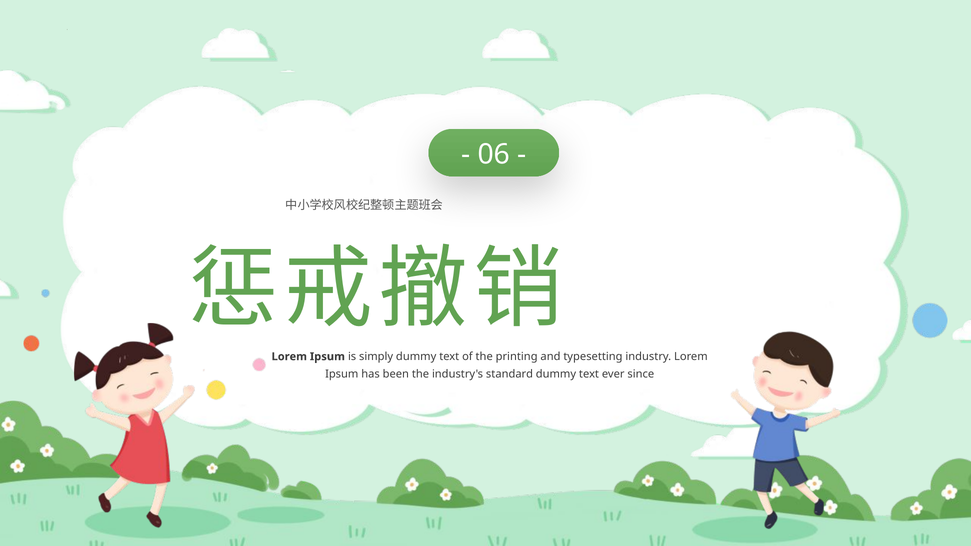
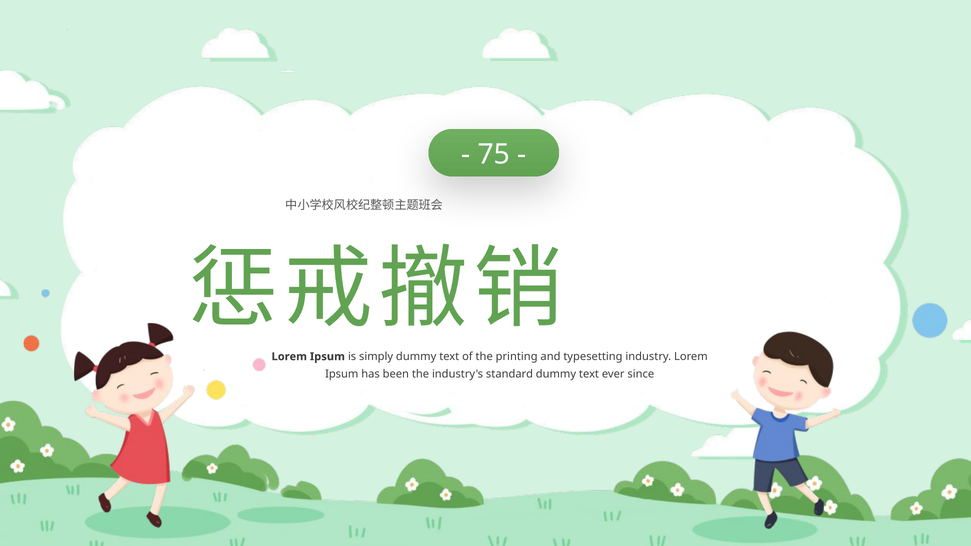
06: 06 -> 75
